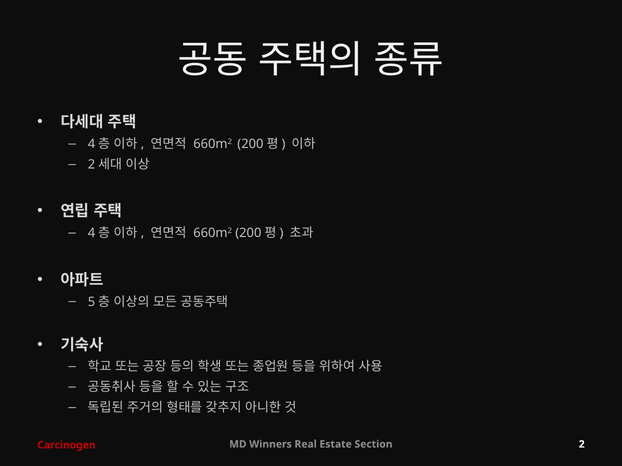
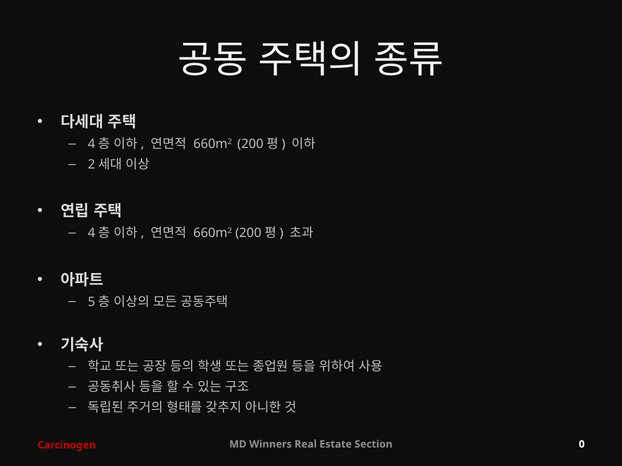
2: 2 -> 0
